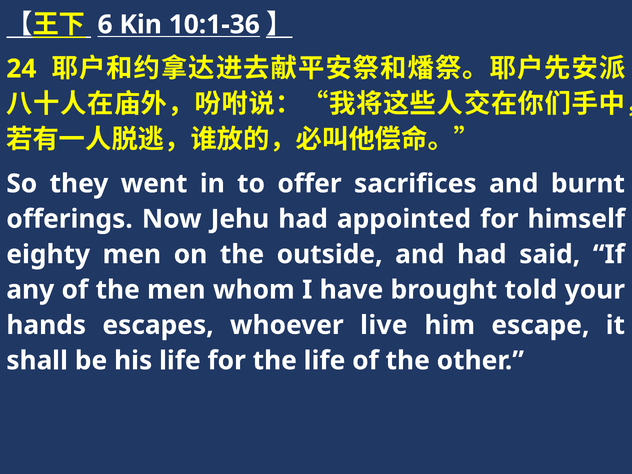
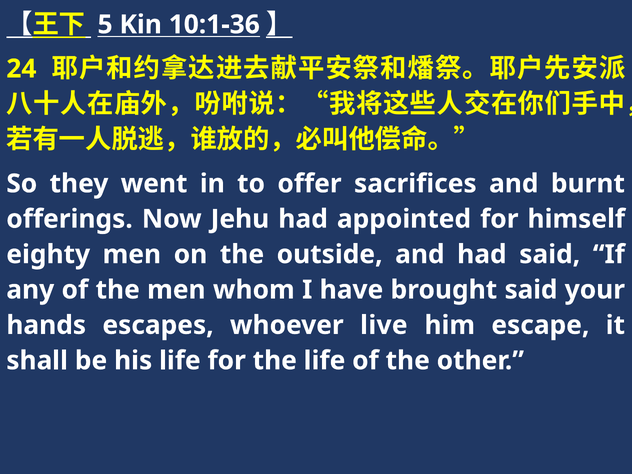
6: 6 -> 5
brought told: told -> said
